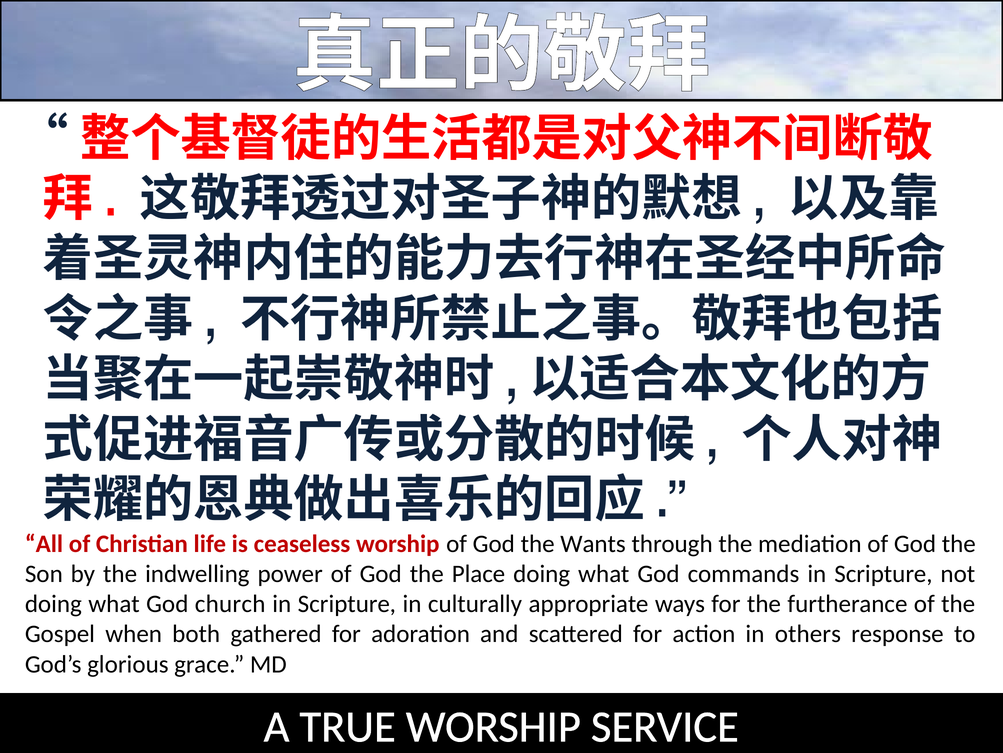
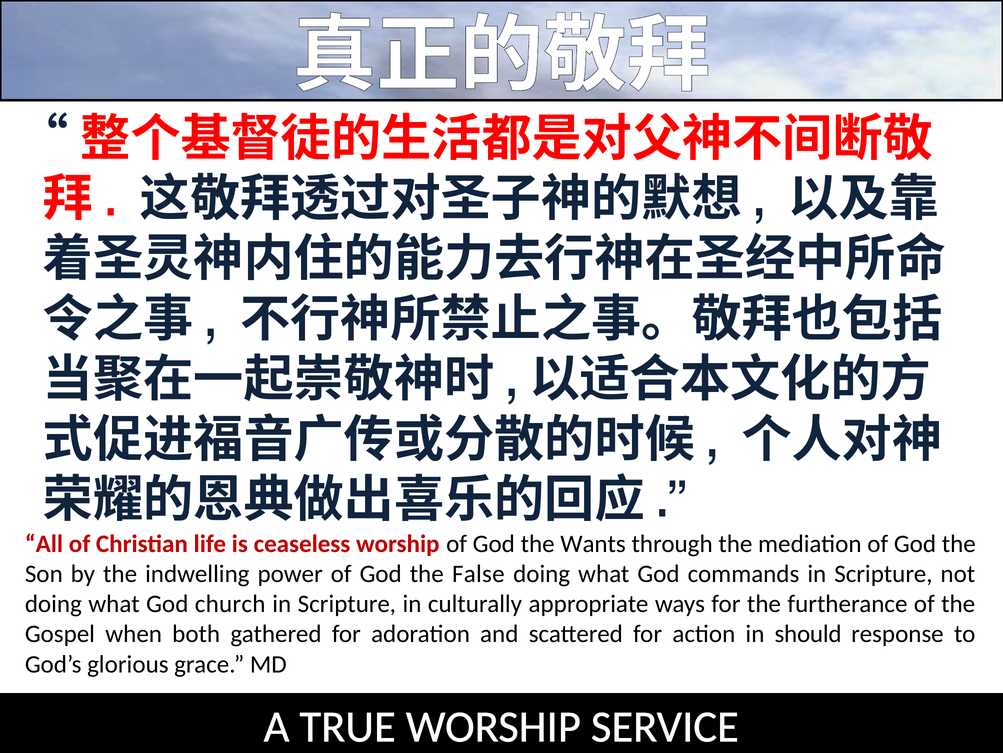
Place: Place -> False
others: others -> should
